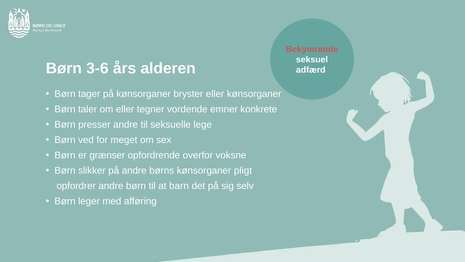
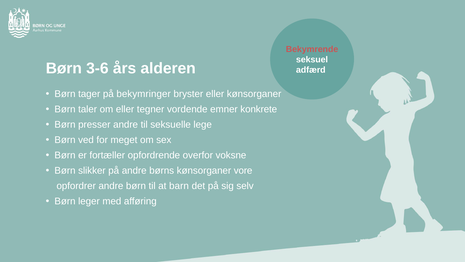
på kønsorganer: kønsorganer -> bekymringer
grænser: grænser -> fortæller
pligt: pligt -> vore
